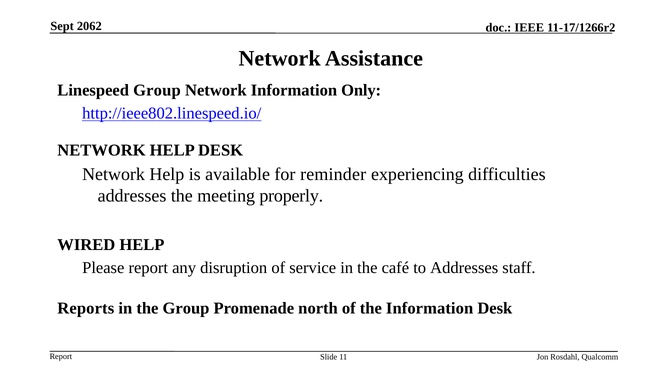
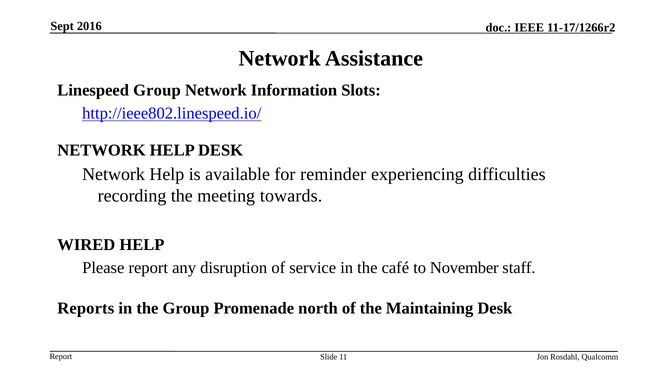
2062: 2062 -> 2016
Only: Only -> Slots
addresses at (132, 196): addresses -> recording
properly: properly -> towards
to Addresses: Addresses -> November
the Information: Information -> Maintaining
